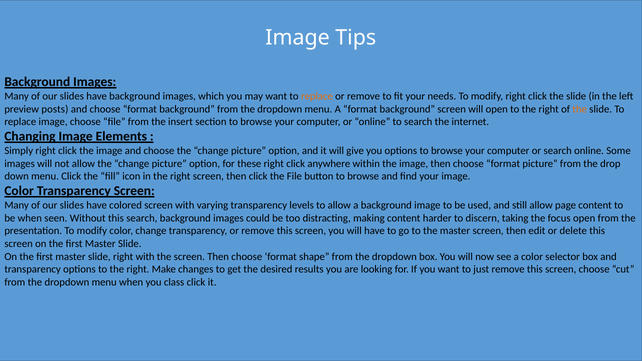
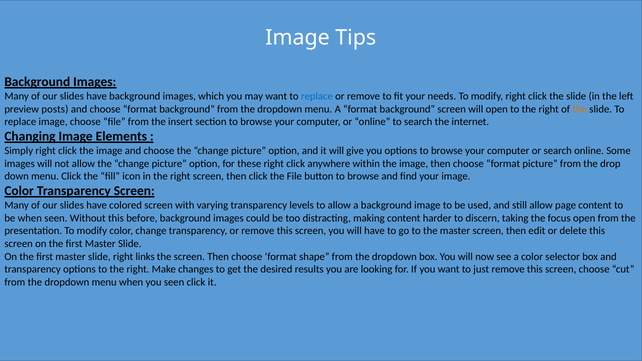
replace at (317, 96) colour: orange -> blue
this search: search -> before
right with: with -> links
you class: class -> seen
